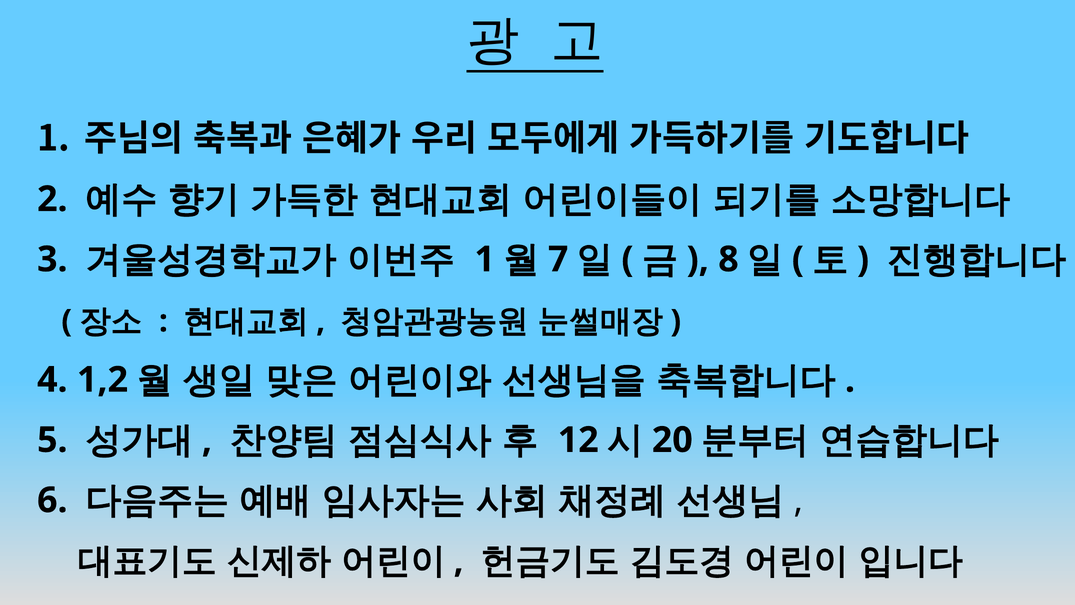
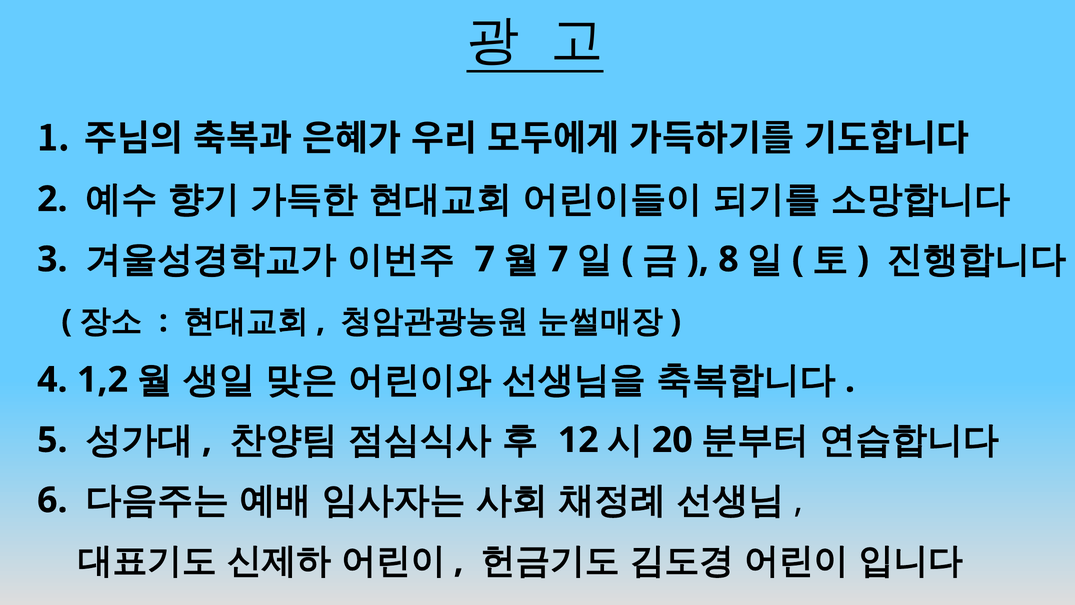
1 at (485, 259): 1 -> 7
